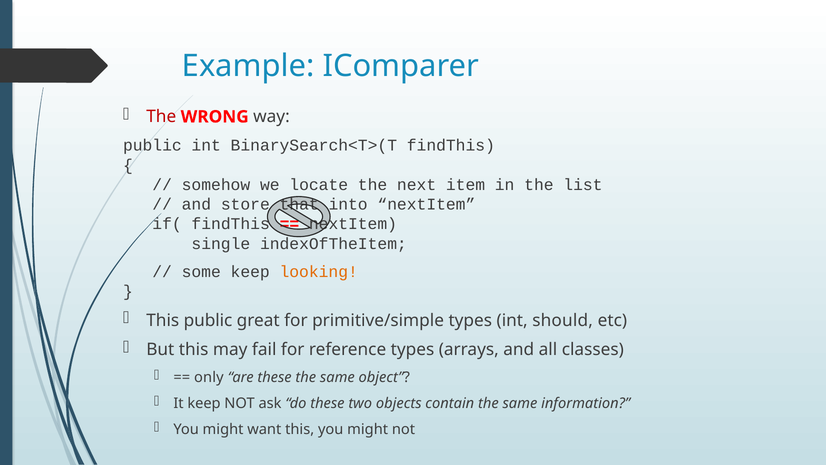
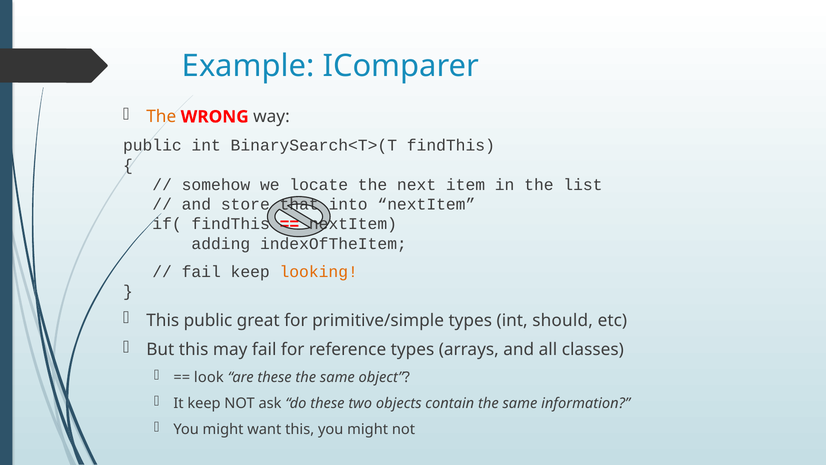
The at (161, 117) colour: red -> orange
single: single -> adding
some at (201, 272): some -> fail
only: only -> look
